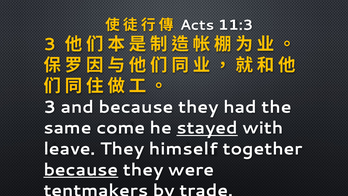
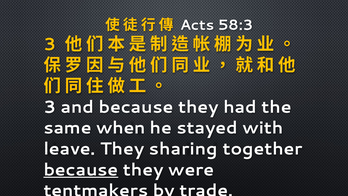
11:3: 11:3 -> 58:3
come: come -> when
stayed underline: present -> none
himself: himself -> sharing
